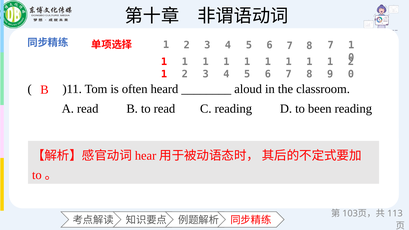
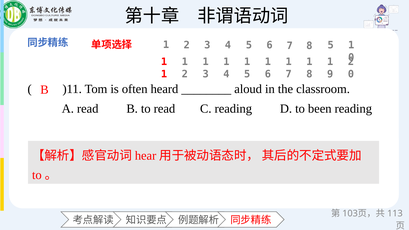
8 7: 7 -> 5
